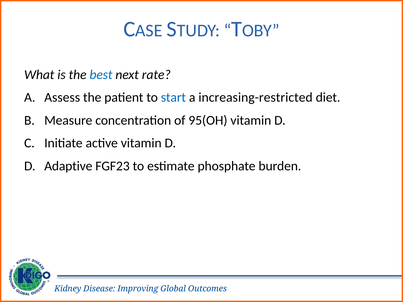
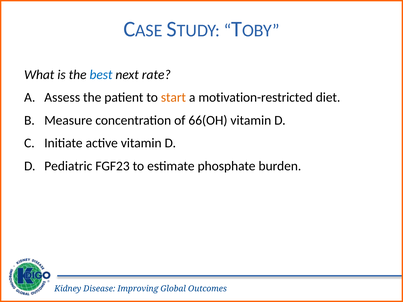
start colour: blue -> orange
increasing-restricted: increasing-restricted -> motivation-restricted
95(OH: 95(OH -> 66(OH
Adaptive: Adaptive -> Pediatric
